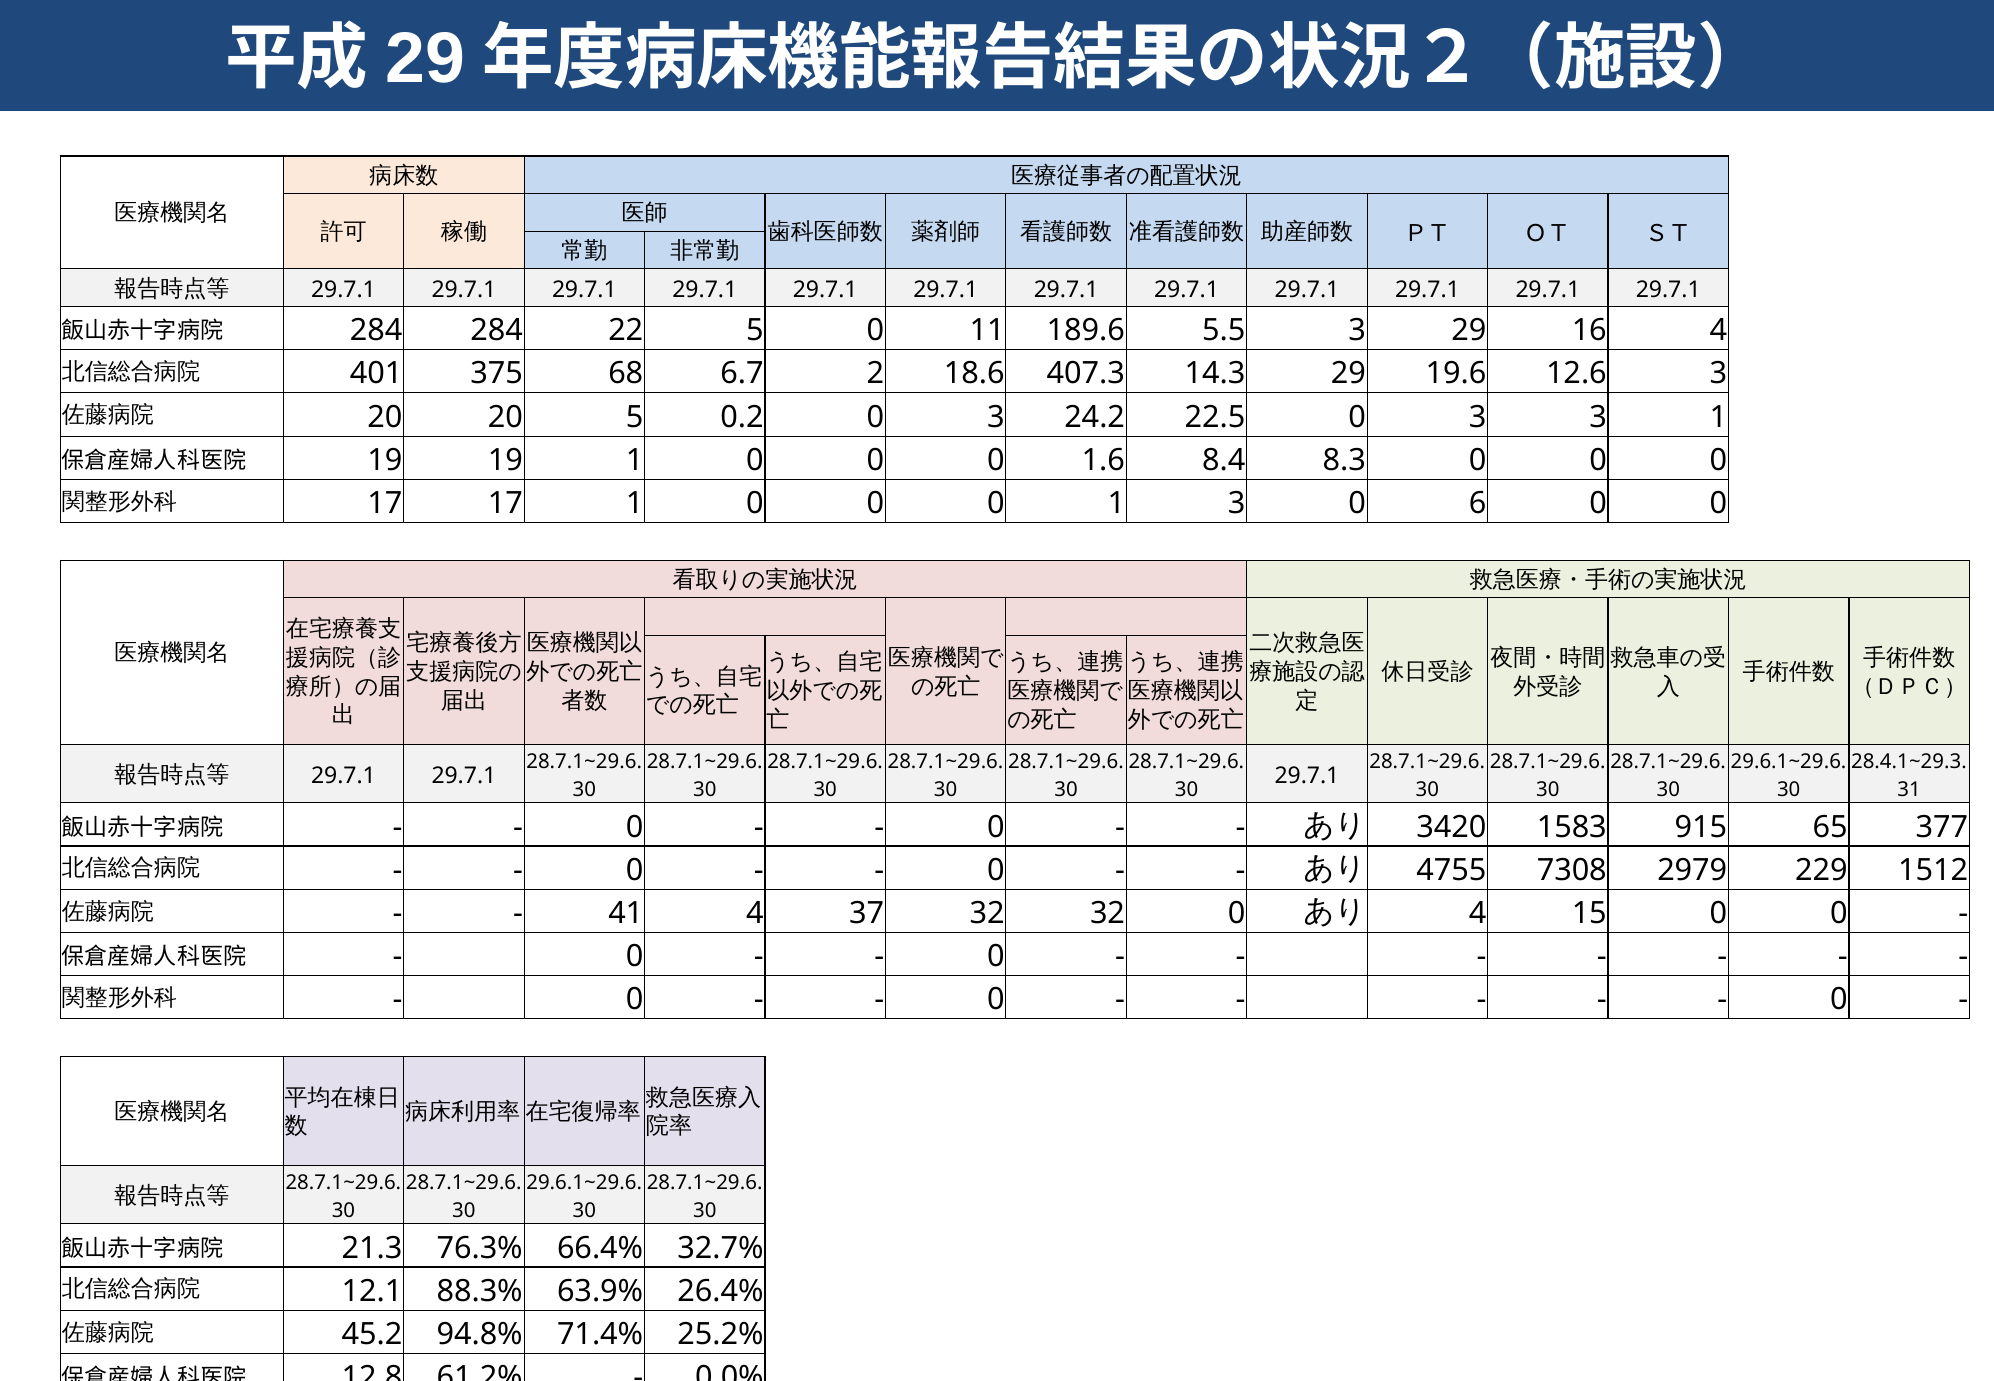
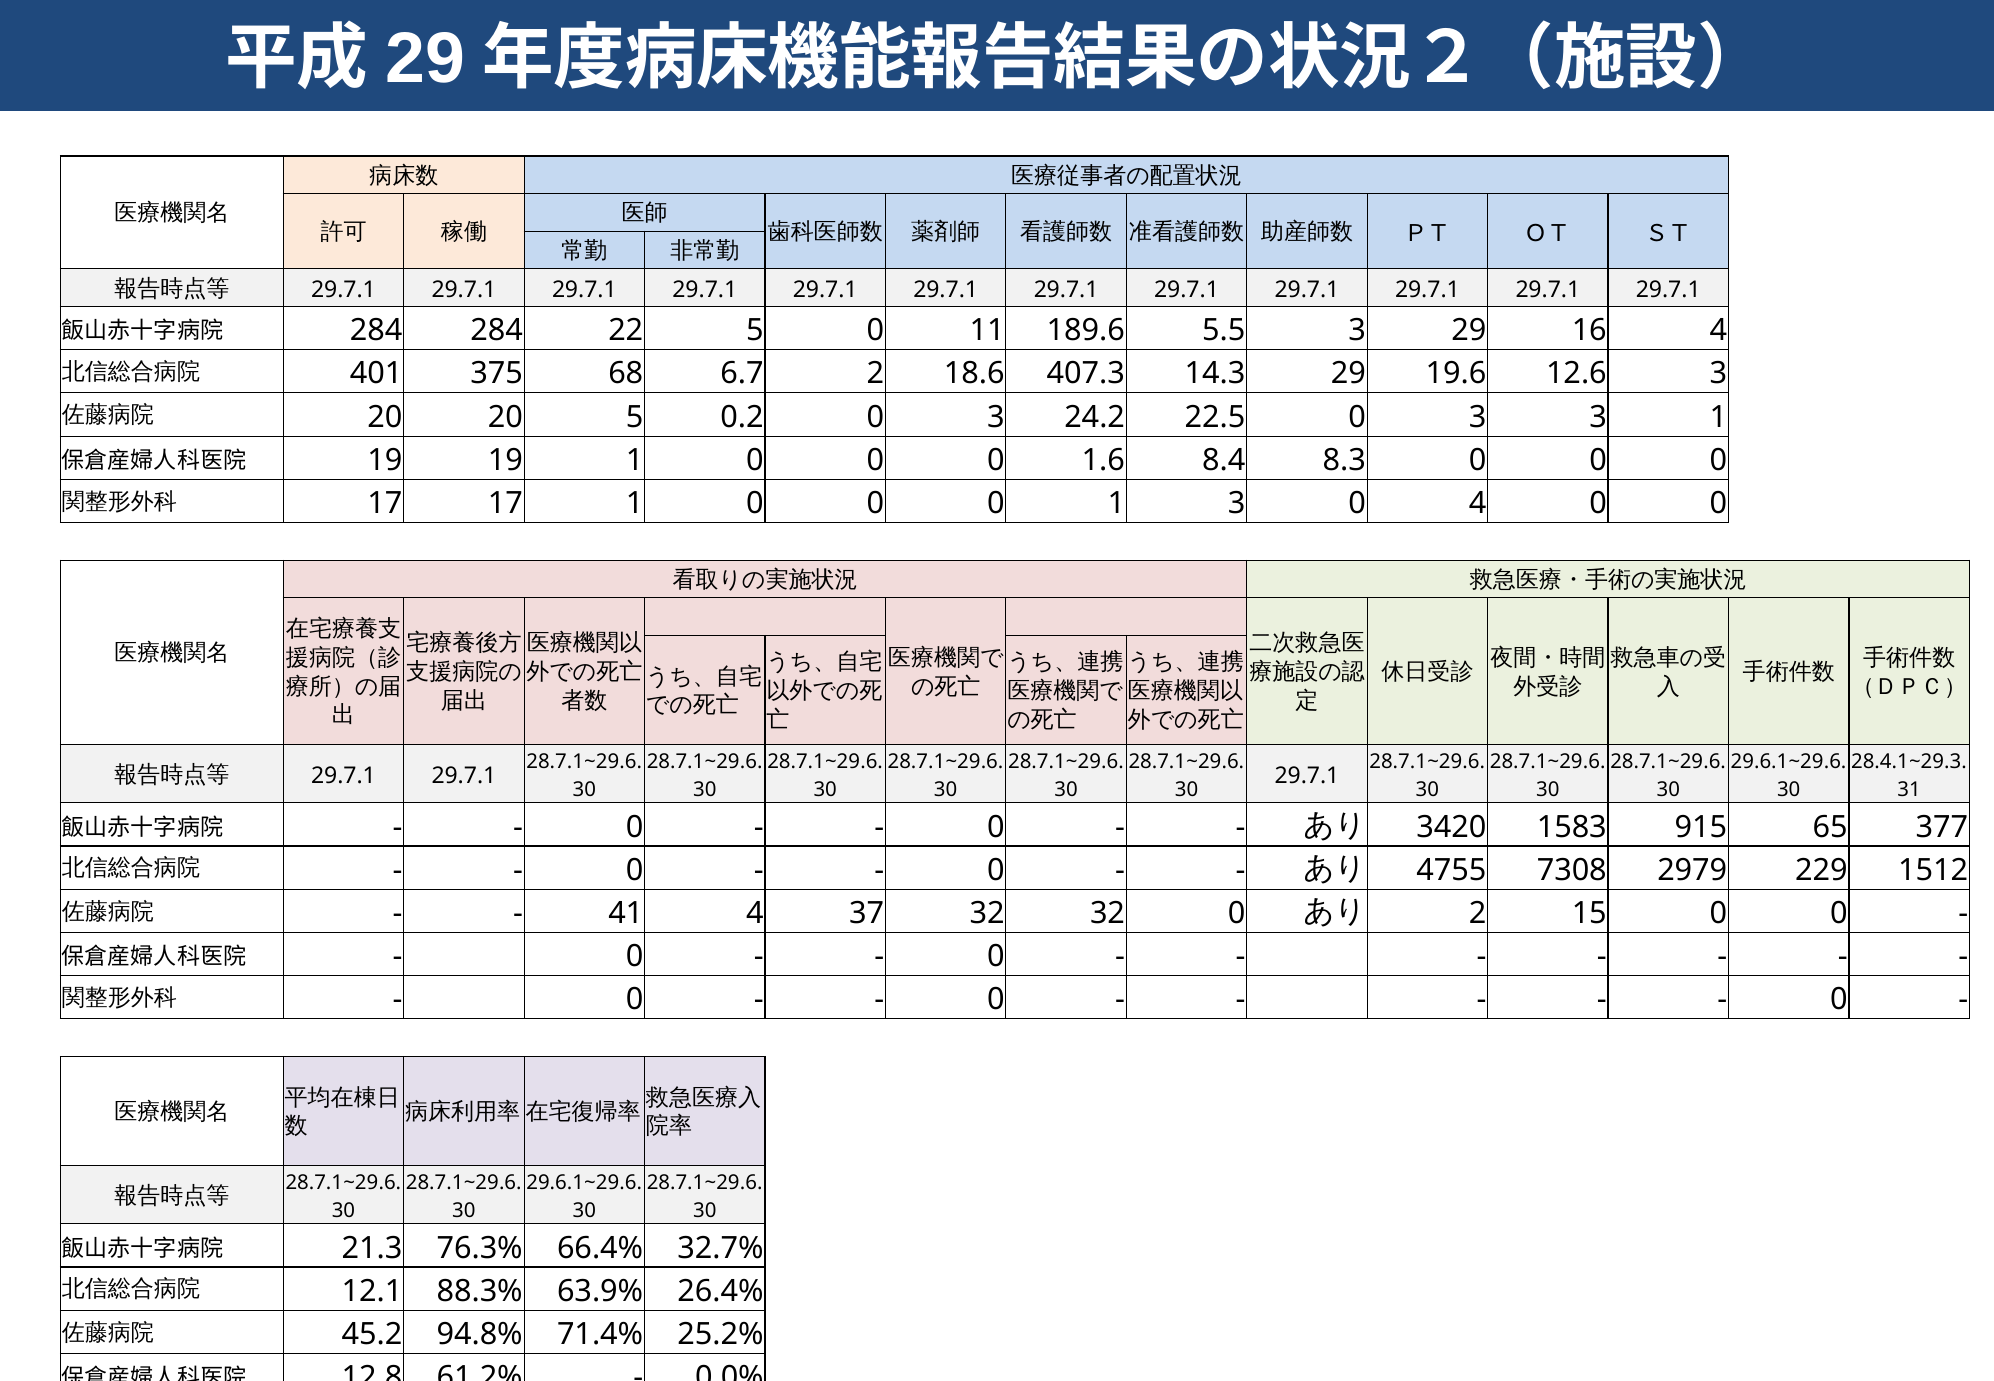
0 6: 6 -> 4
4 at (1478, 913): 4 -> 2
